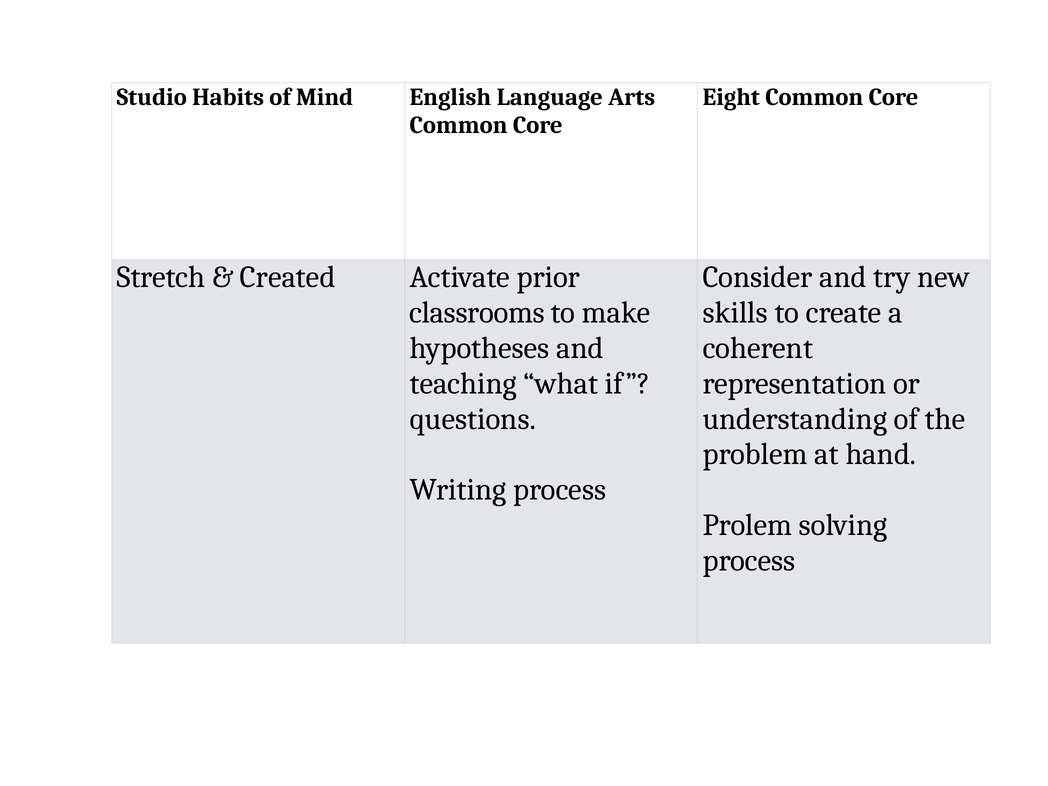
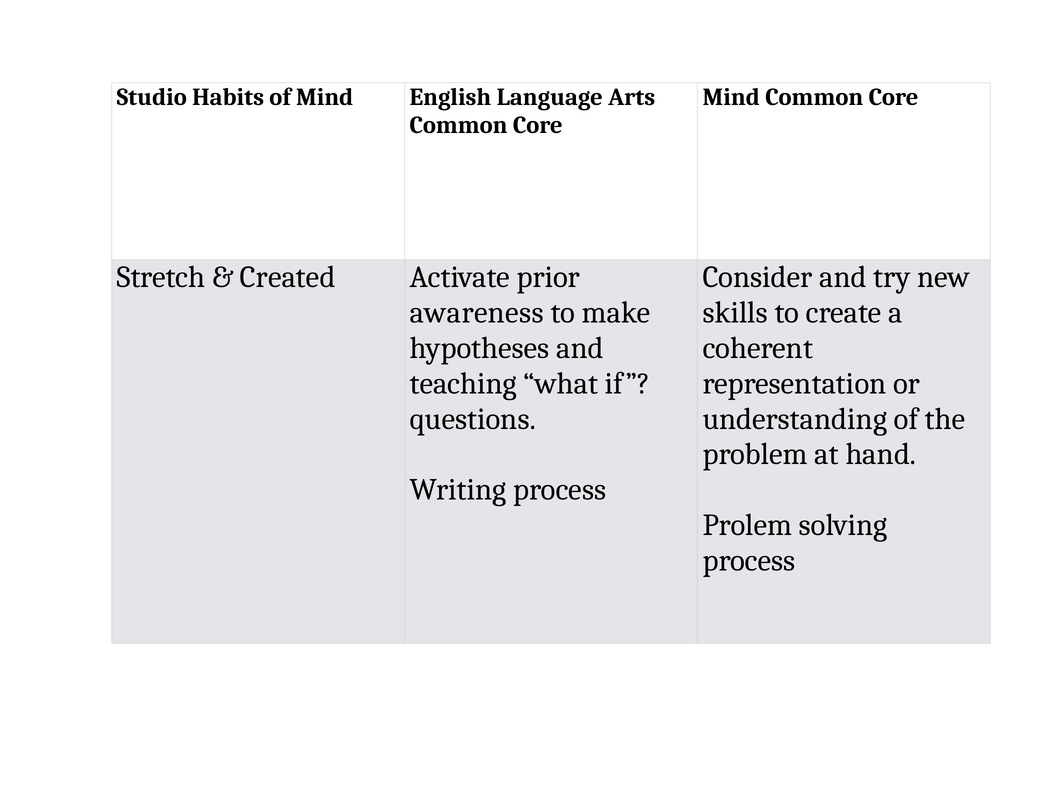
Eight at (731, 97): Eight -> Mind
classrooms: classrooms -> awareness
